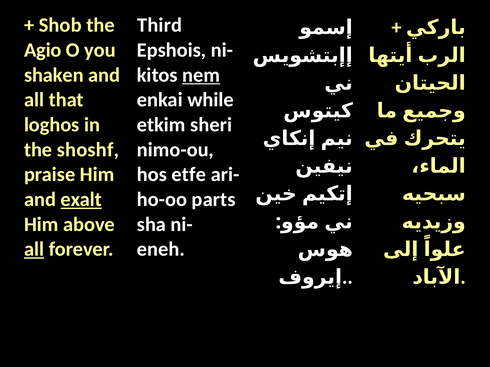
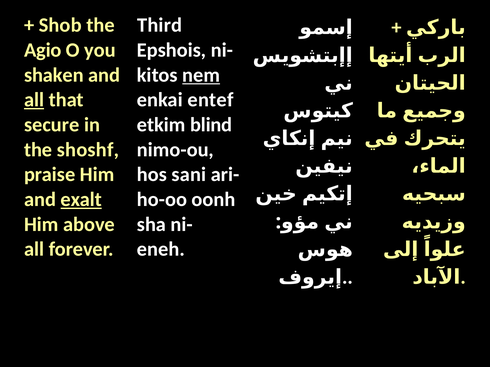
all at (34, 100) underline: none -> present
while: while -> entef
loghos: loghos -> secure
sheri: sheri -> blind
etfe: etfe -> sani
parts: parts -> oonh
all at (34, 250) underline: present -> none
